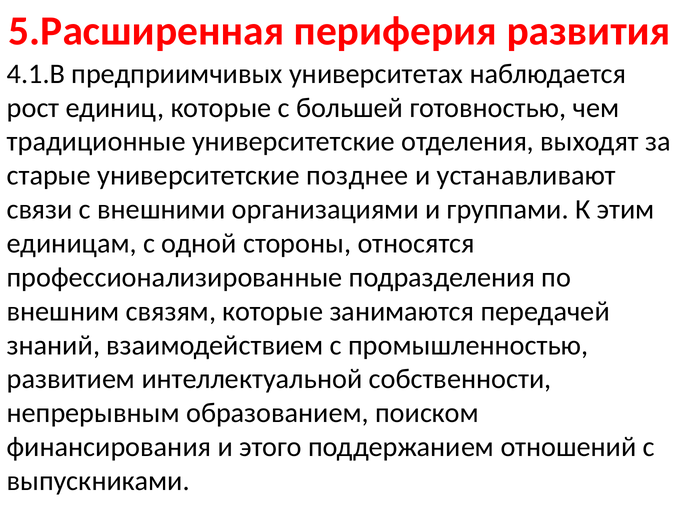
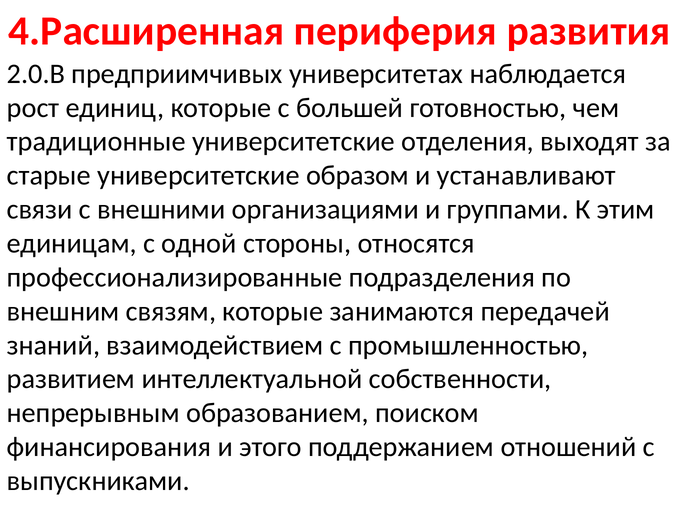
5.Расширенная: 5.Расширенная -> 4.Расширенная
4.1.В: 4.1.В -> 2.0.В
позднее: позднее -> образом
